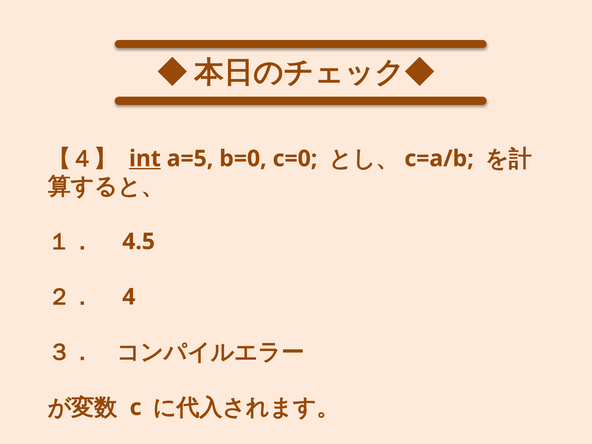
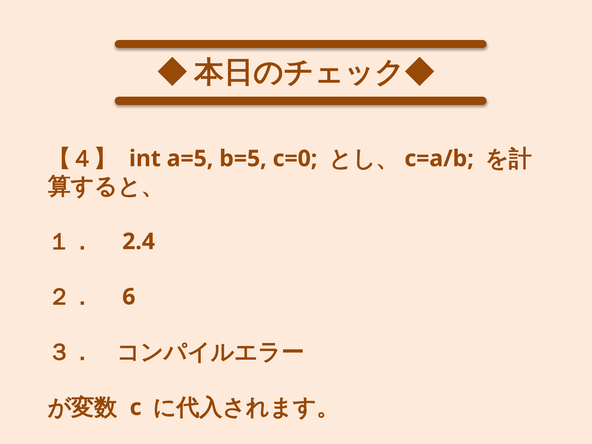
int underline: present -> none
b=0: b=0 -> b=5
4.5: 4.5 -> 2.4
4: 4 -> 6
